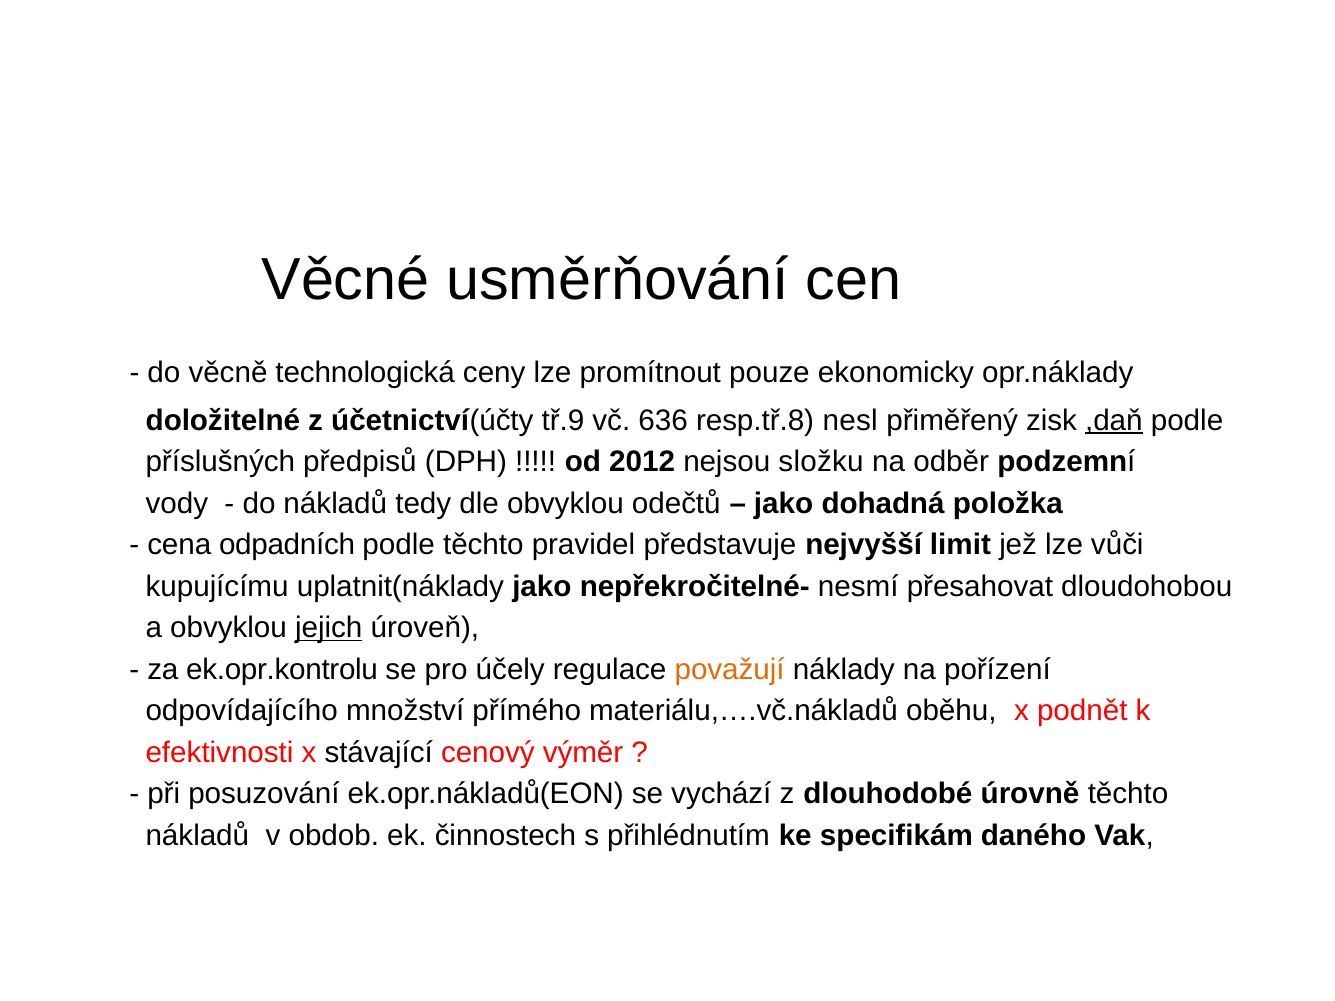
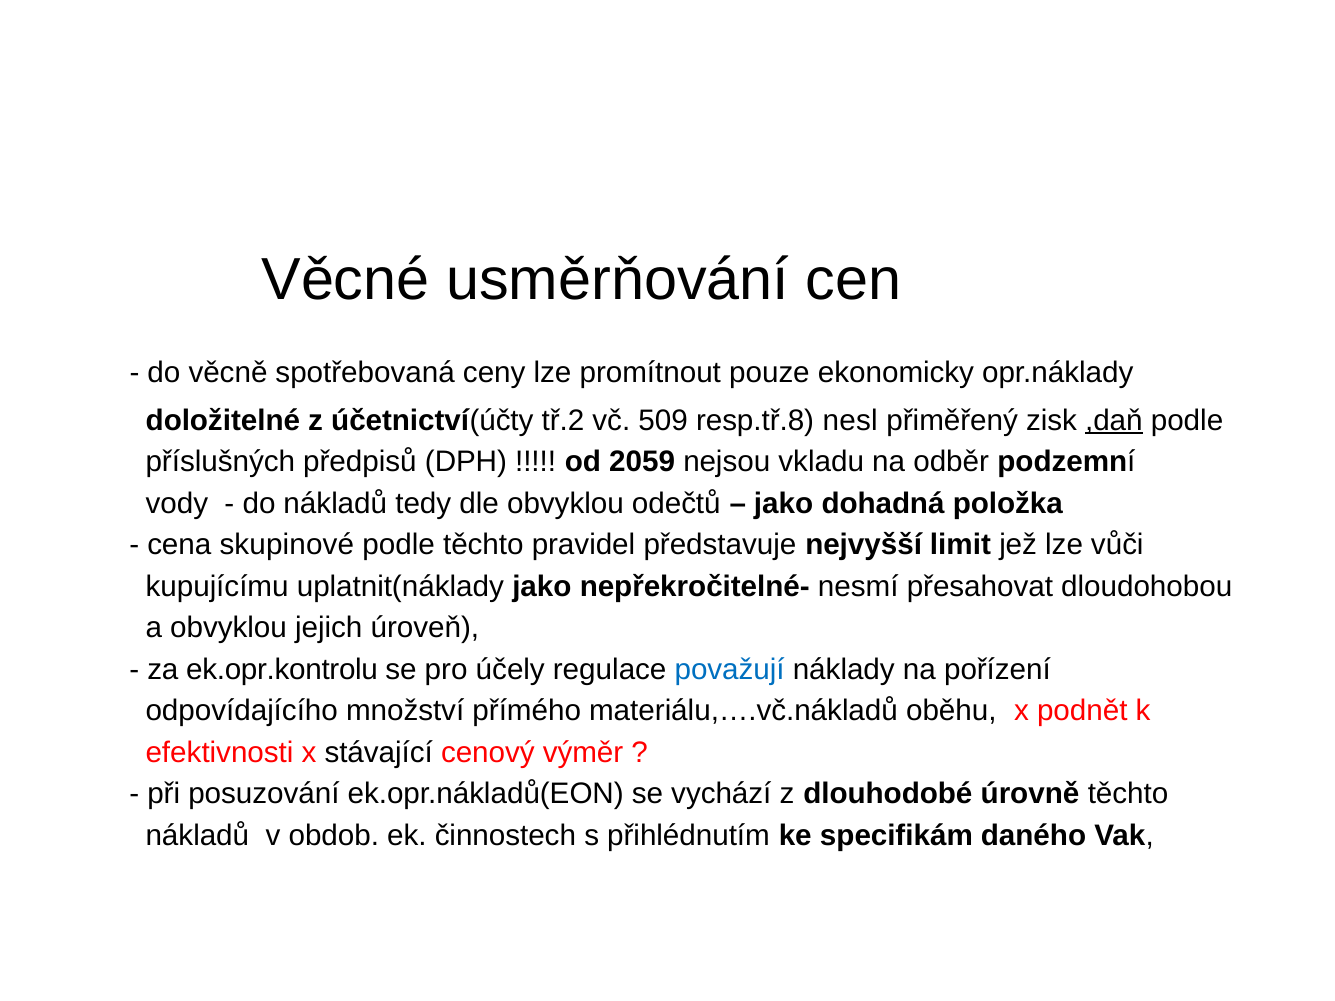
technologická: technologická -> spotřebovaná
tř.9: tř.9 -> tř.2
636: 636 -> 509
2012: 2012 -> 2059
složku: složku -> vkladu
odpadních: odpadních -> skupinové
jejich underline: present -> none
považují colour: orange -> blue
